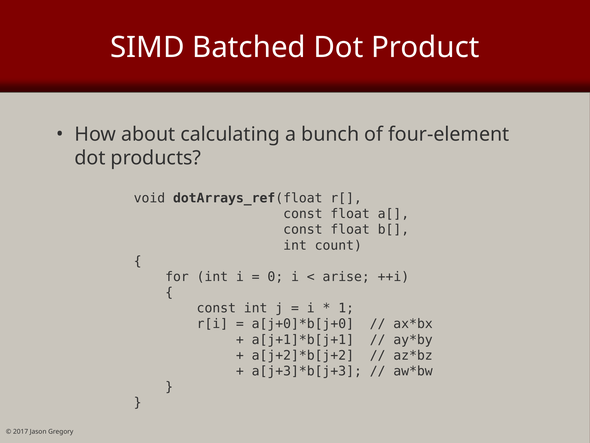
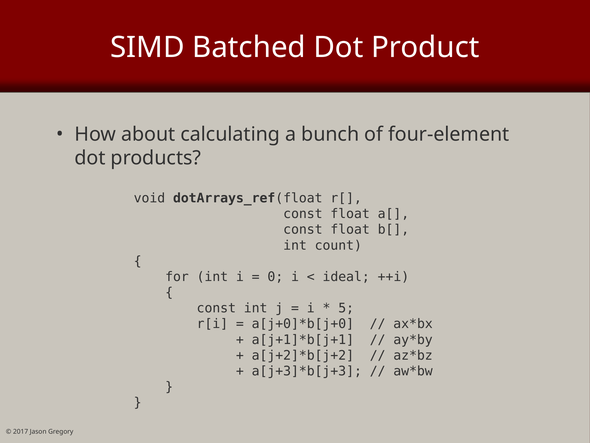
arise: arise -> ideal
1: 1 -> 5
